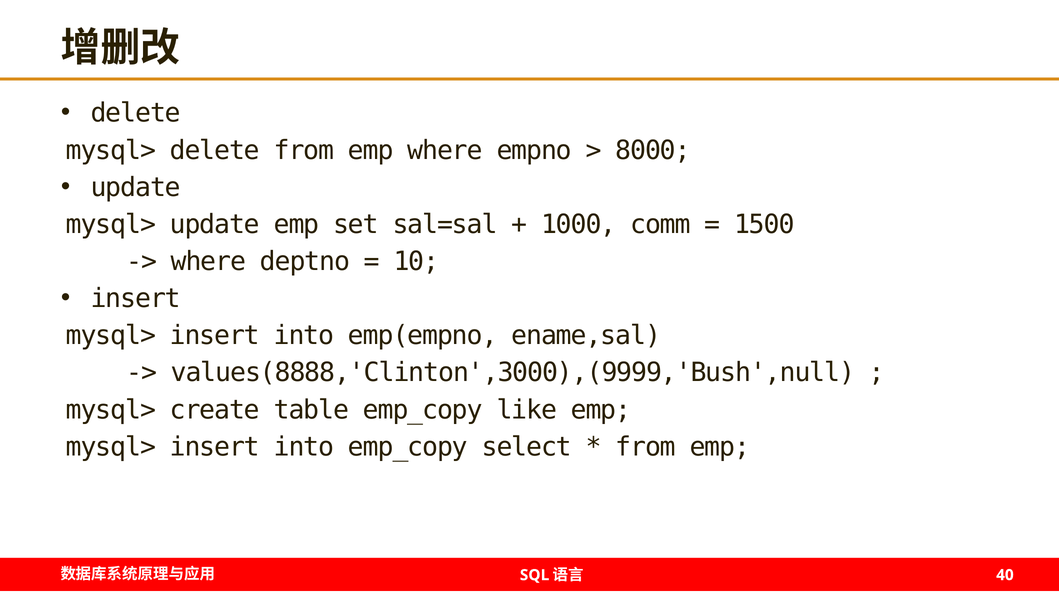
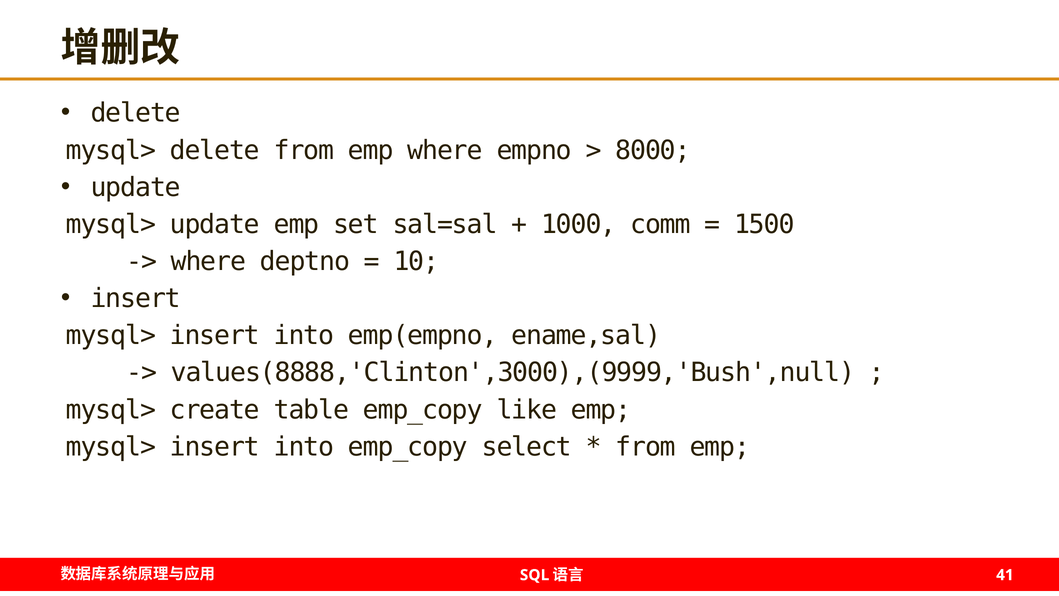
40: 40 -> 41
